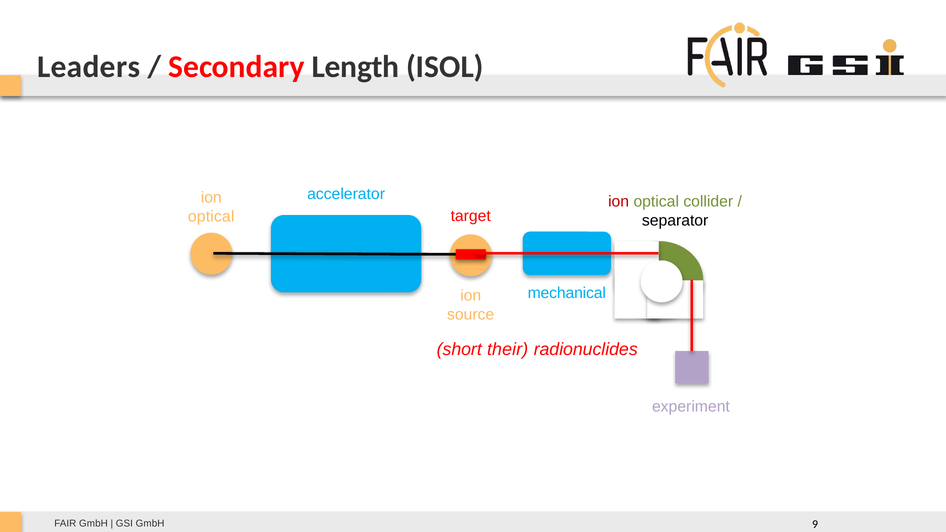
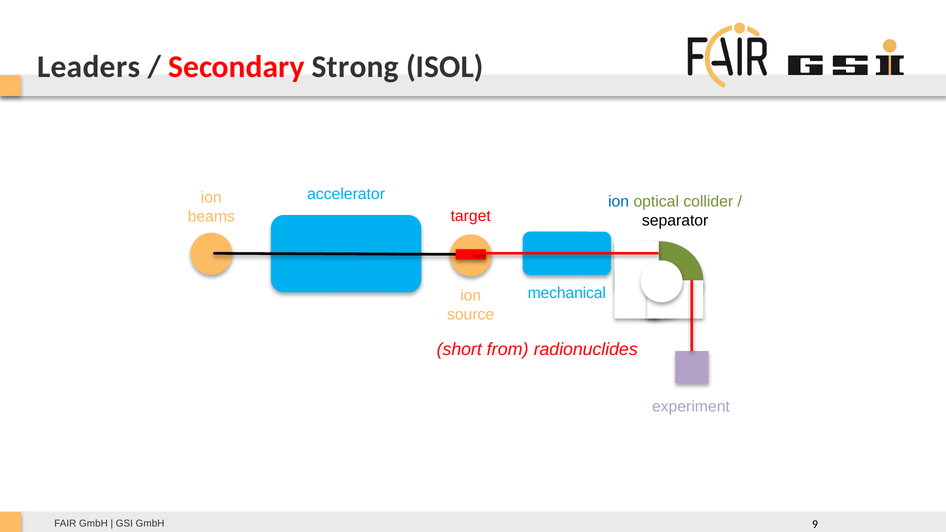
Length: Length -> Strong
ion at (619, 202) colour: red -> blue
optical at (211, 216): optical -> beams
their: their -> from
